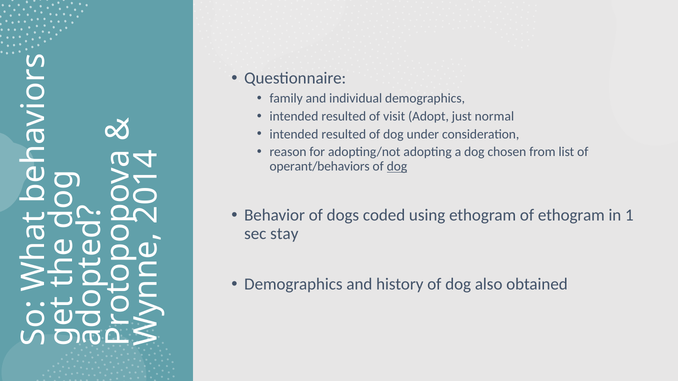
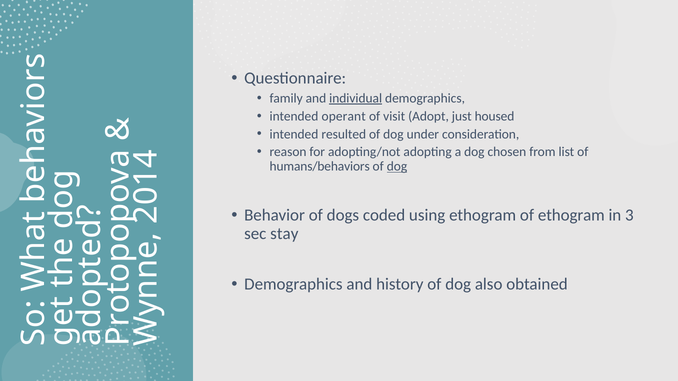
individual underline: none -> present
resulted at (344, 116): resulted -> operant
normal: normal -> housed
operant/behaviors: operant/behaviors -> humans/behaviors
in 1: 1 -> 3
